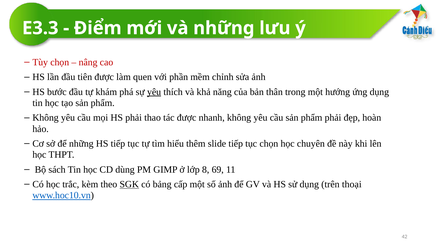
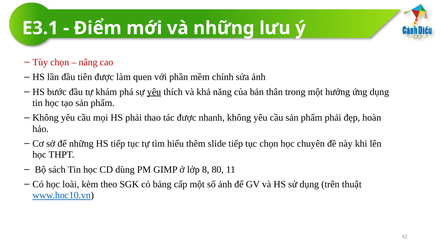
E3.3: E3.3 -> E3.1
69: 69 -> 80
trắc: trắc -> loài
SGK underline: present -> none
thoại: thoại -> thuật
